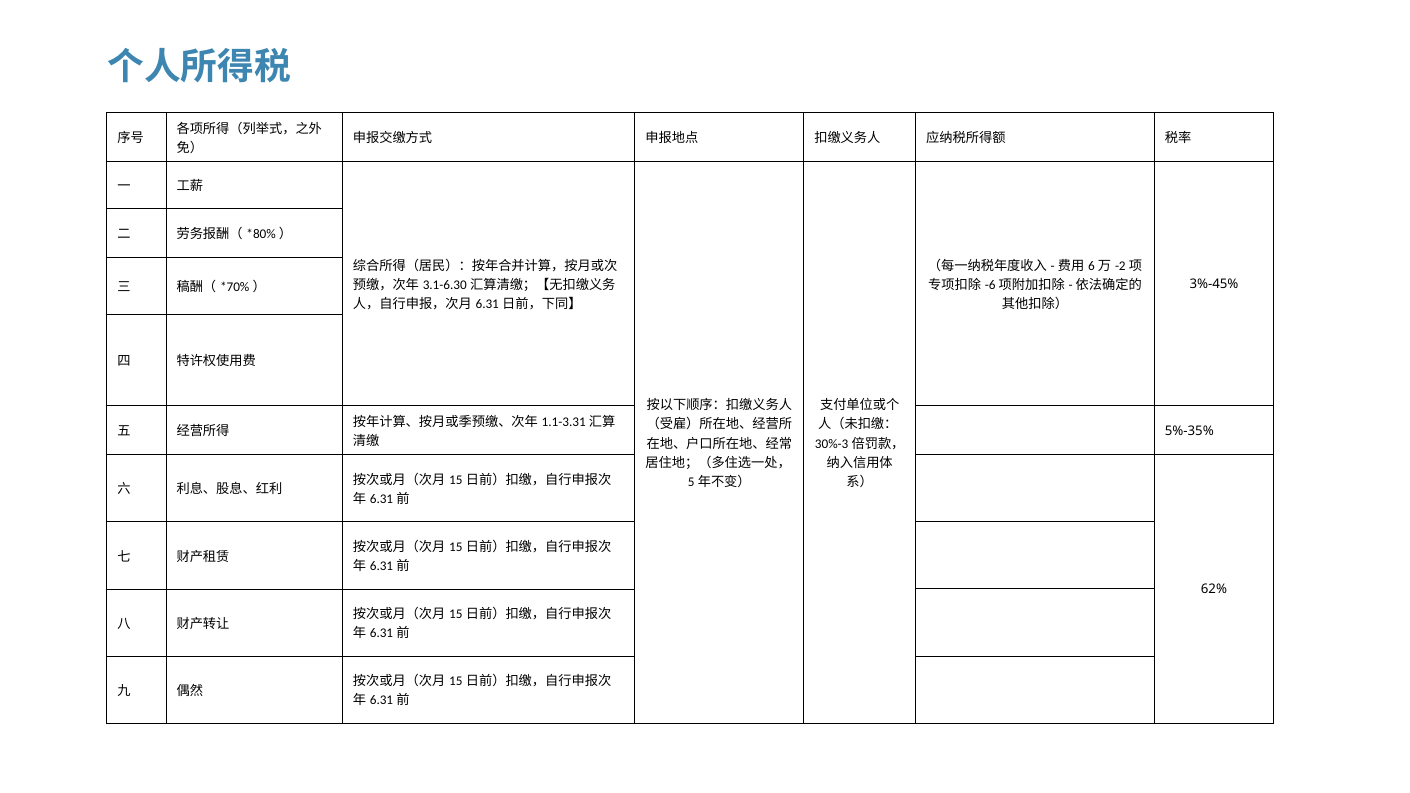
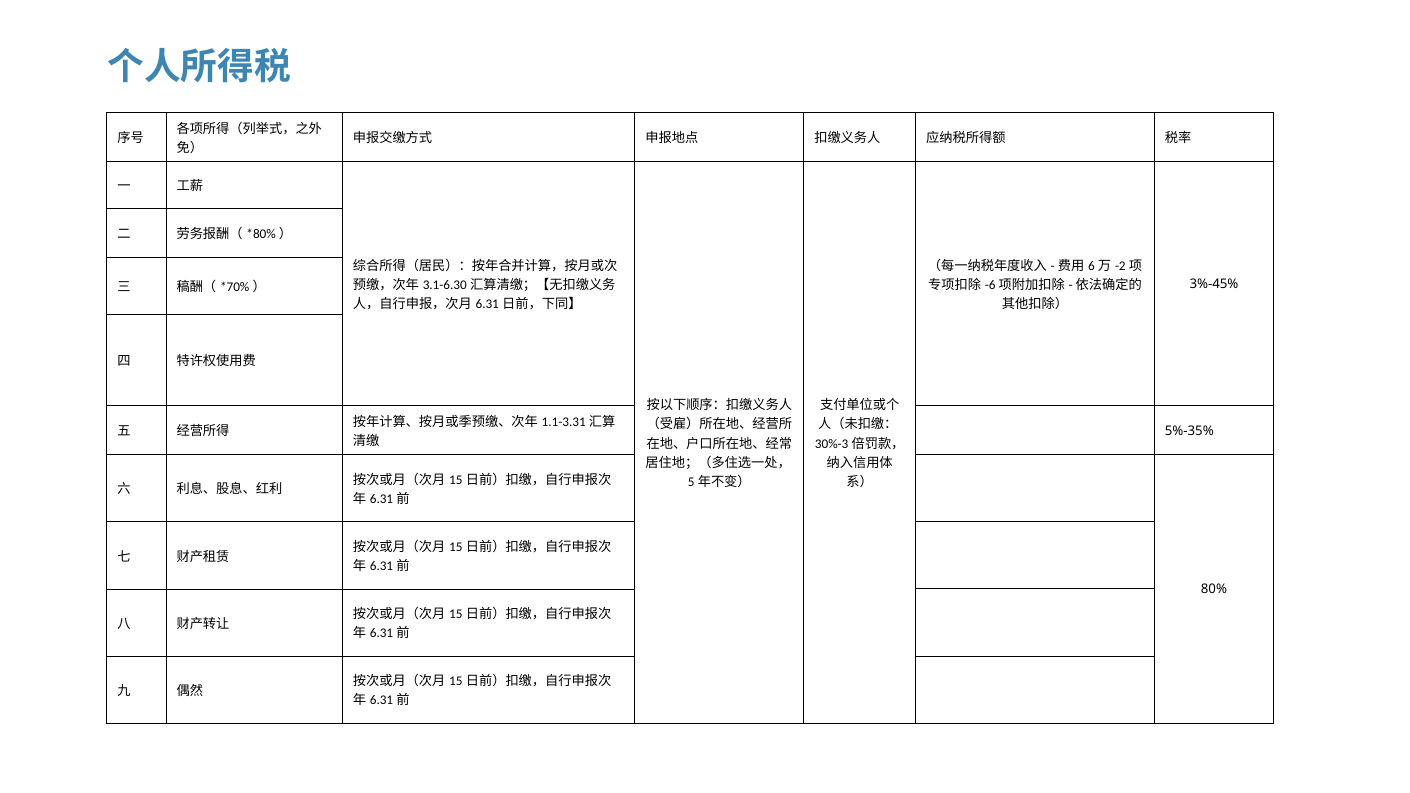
62%: 62% -> 80%
